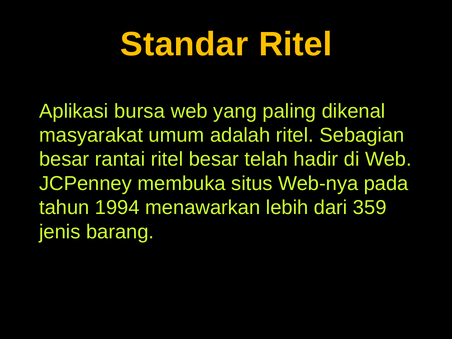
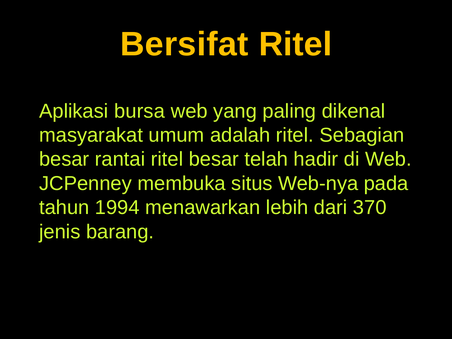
Standar: Standar -> Bersifat
359: 359 -> 370
